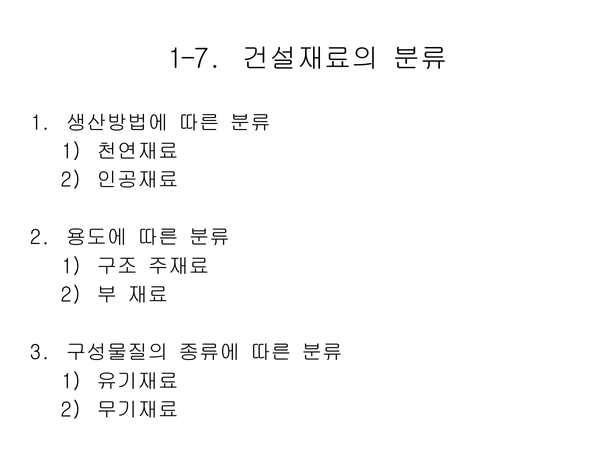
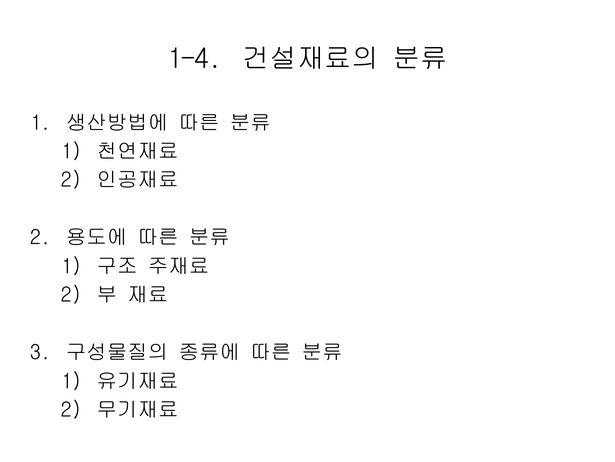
1-7: 1-7 -> 1-4
